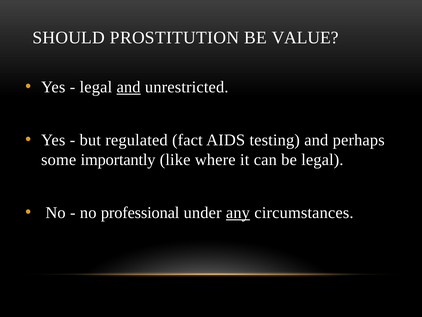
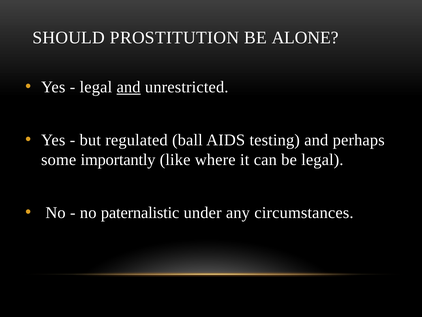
VALUE: VALUE -> ALONE
fact: fact -> ball
professional: professional -> paternalistic
any underline: present -> none
